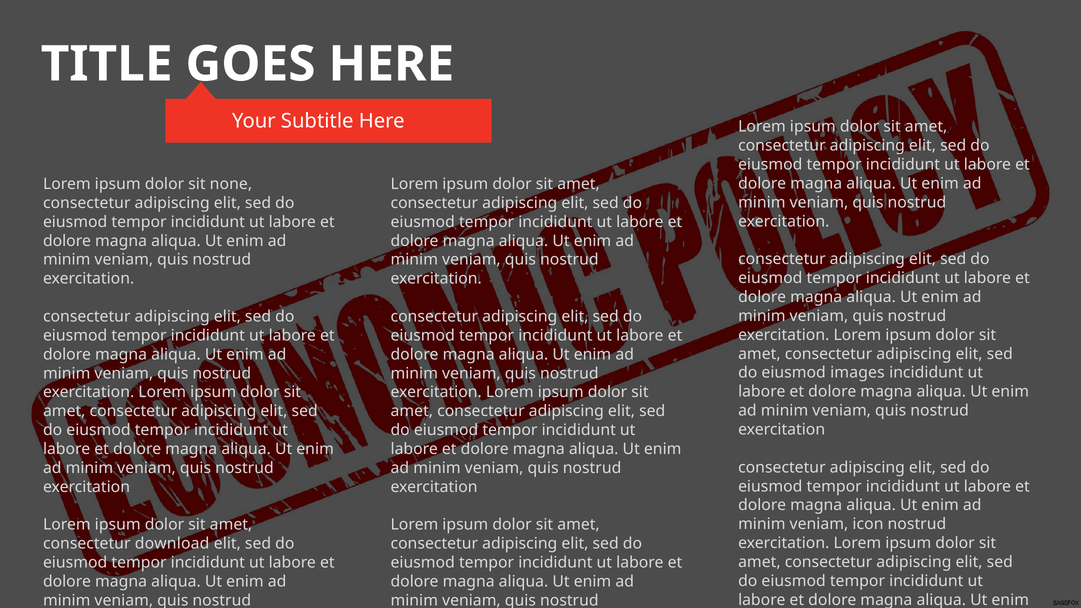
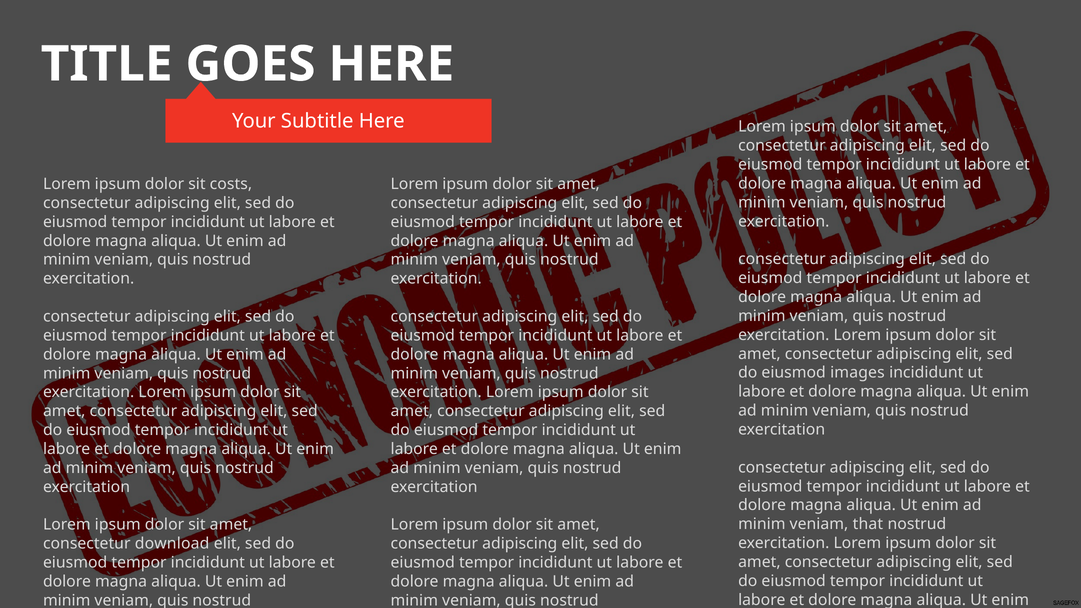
none: none -> costs
icon: icon -> that
